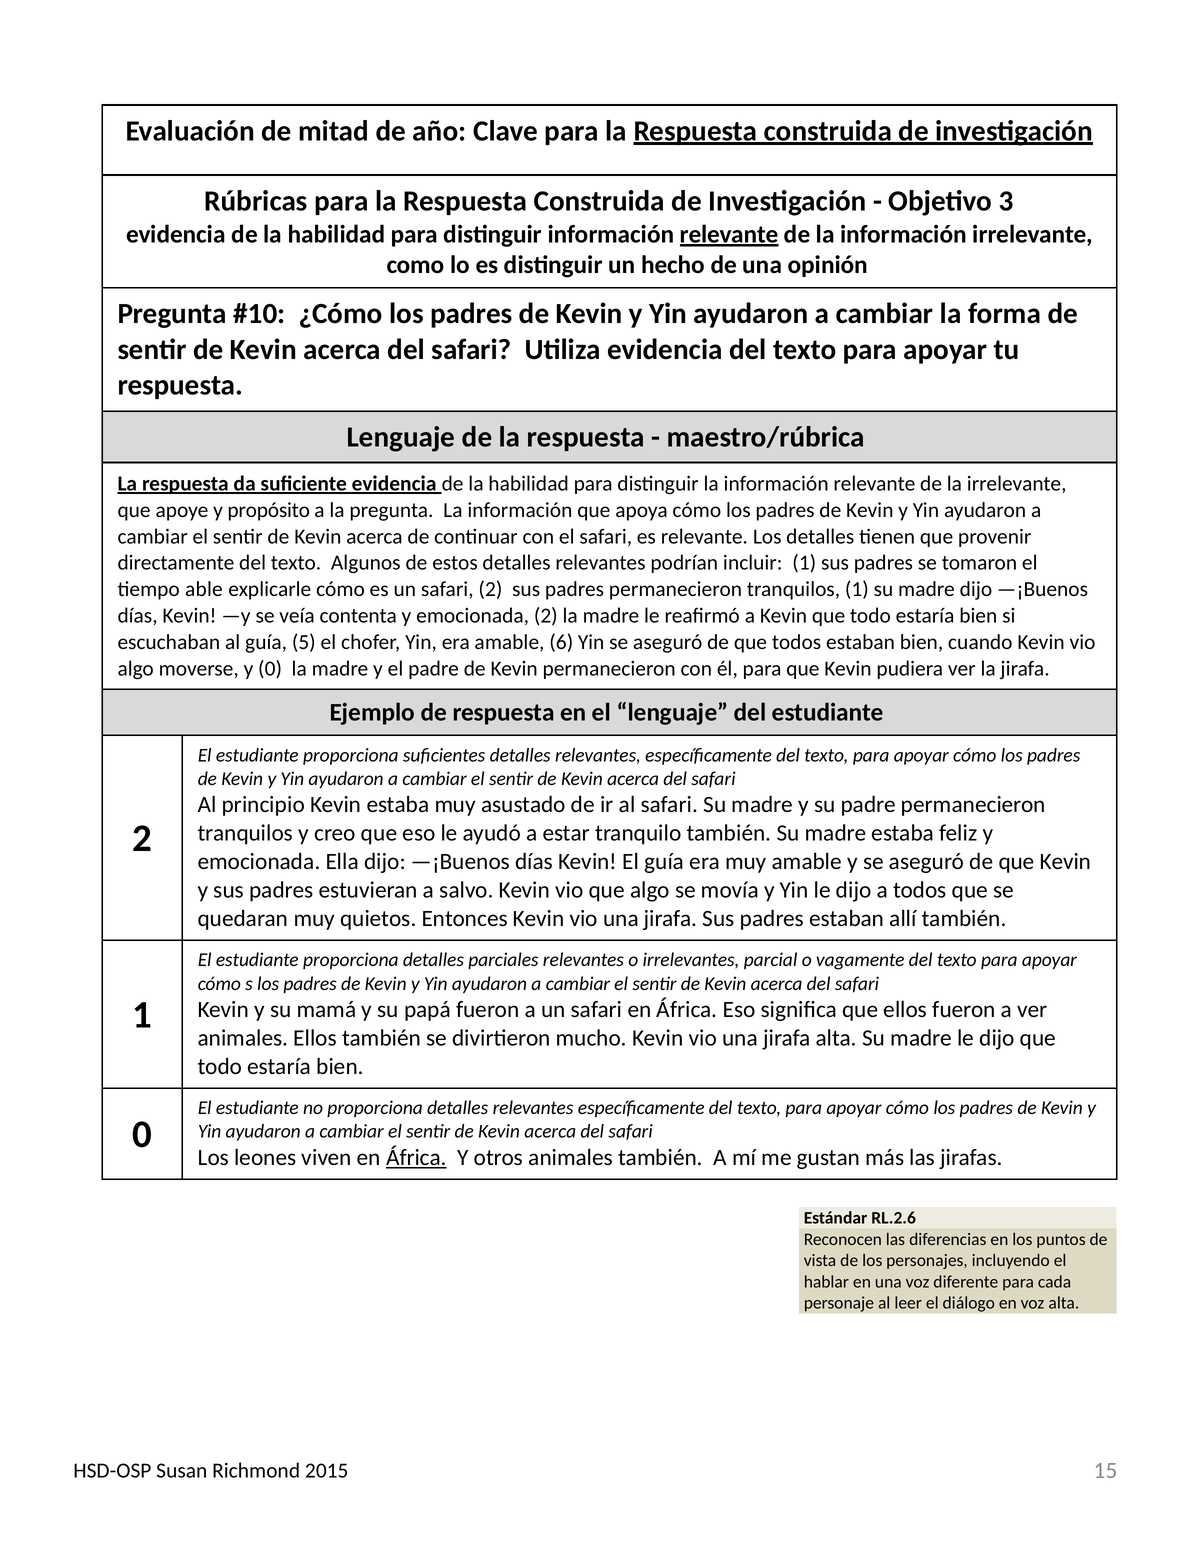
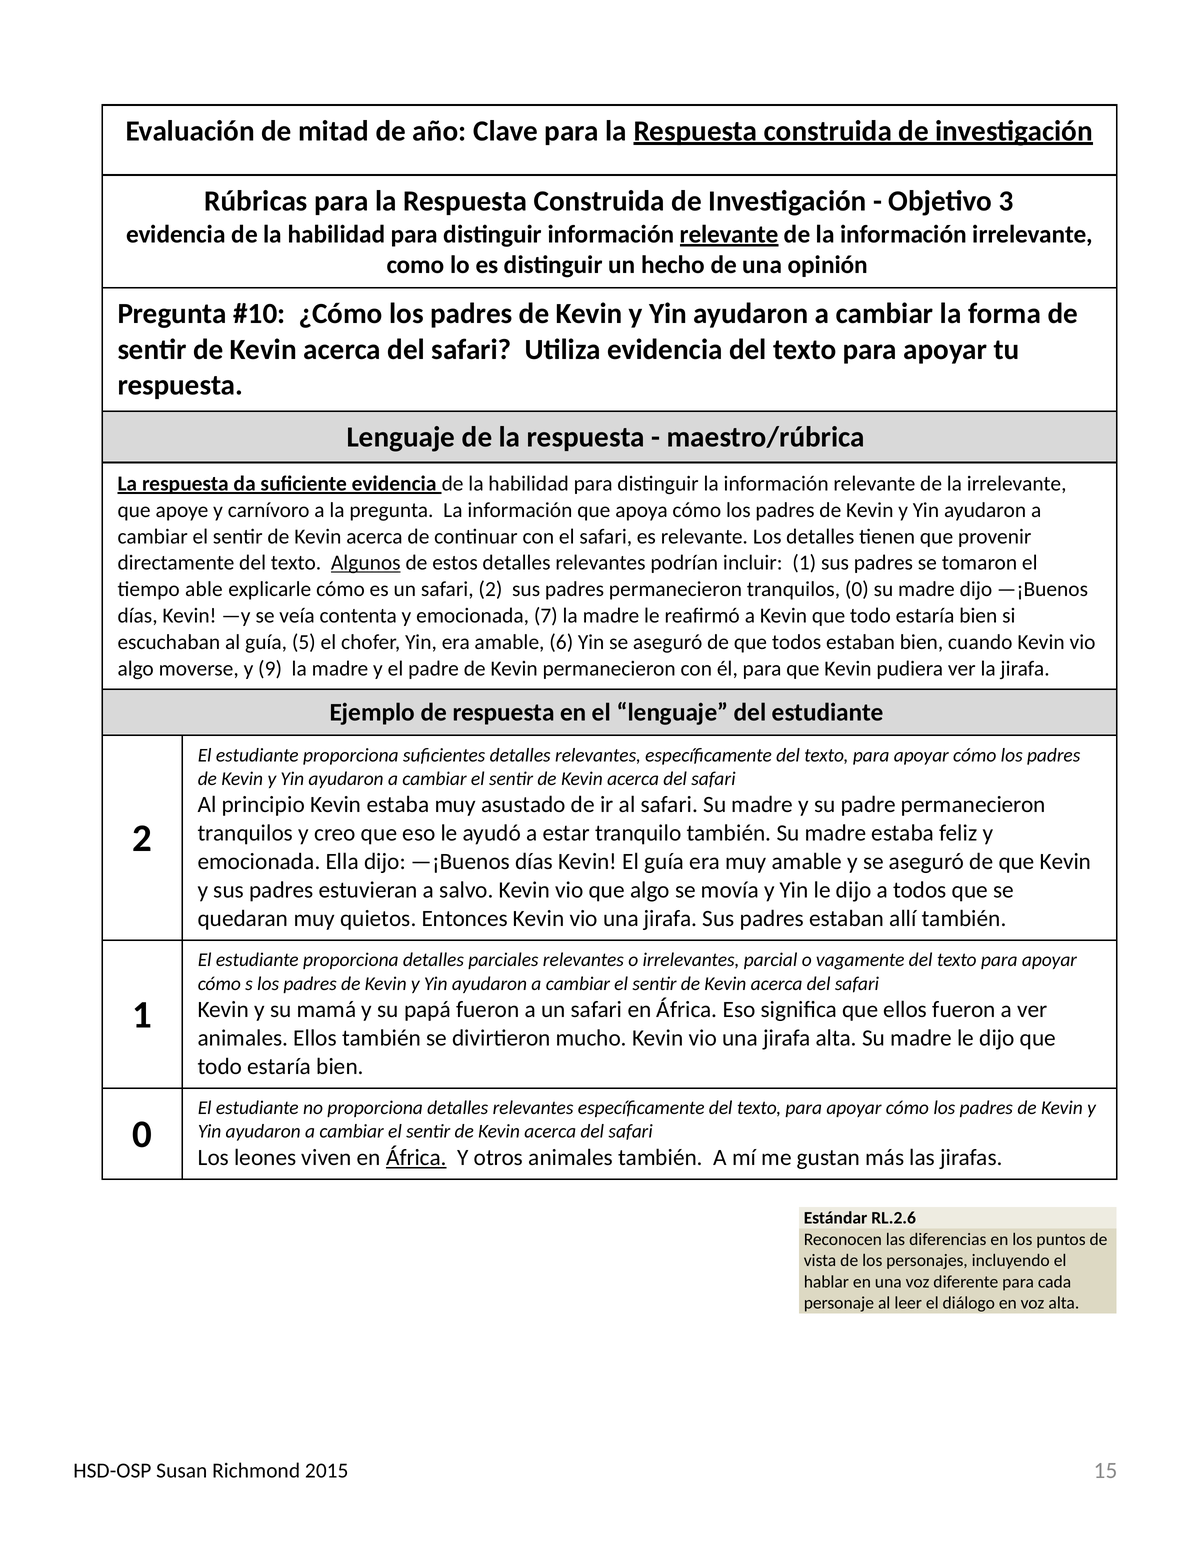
propósito: propósito -> carnívoro
Algunos underline: none -> present
tranquilos 1: 1 -> 0
emocionada 2: 2 -> 7
y 0: 0 -> 9
